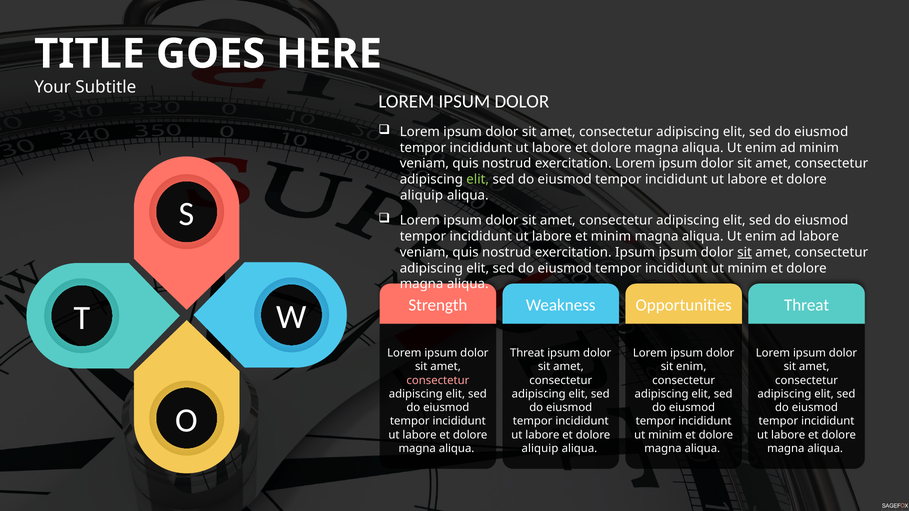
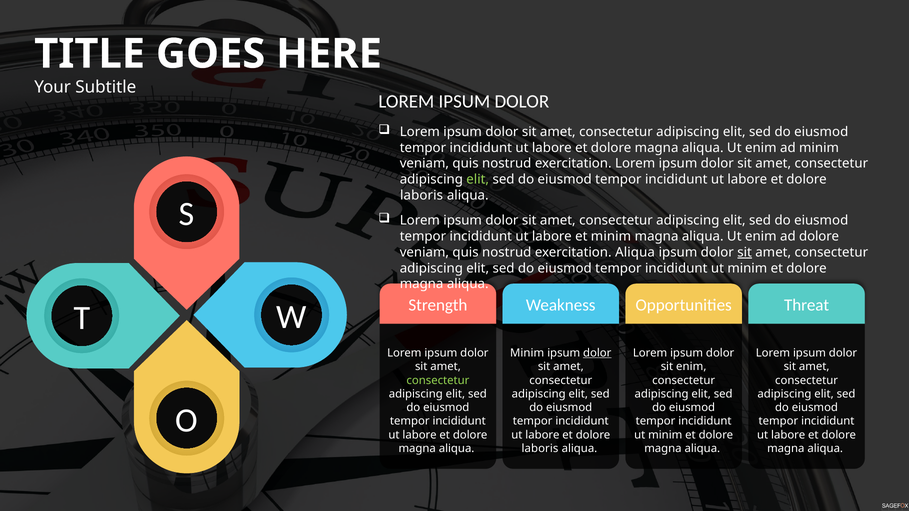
aliquip at (422, 196): aliquip -> laboris
ad labore: labore -> dolore
exercitation Ipsum: Ipsum -> Aliqua
Threat at (527, 353): Threat -> Minim
dolor at (597, 353) underline: none -> present
consectetur at (438, 380) colour: pink -> light green
aliquip at (540, 449): aliquip -> laboris
